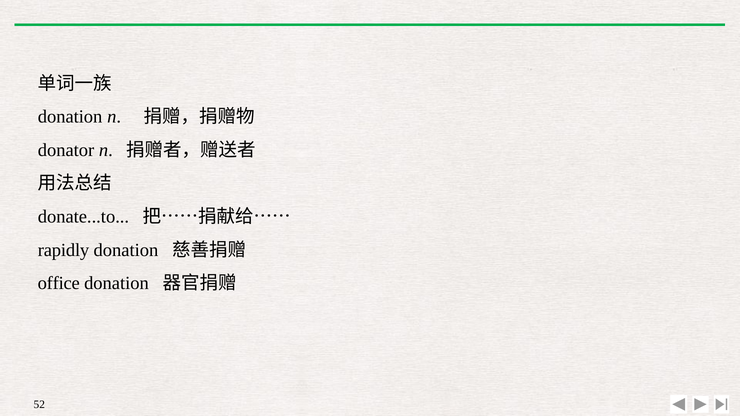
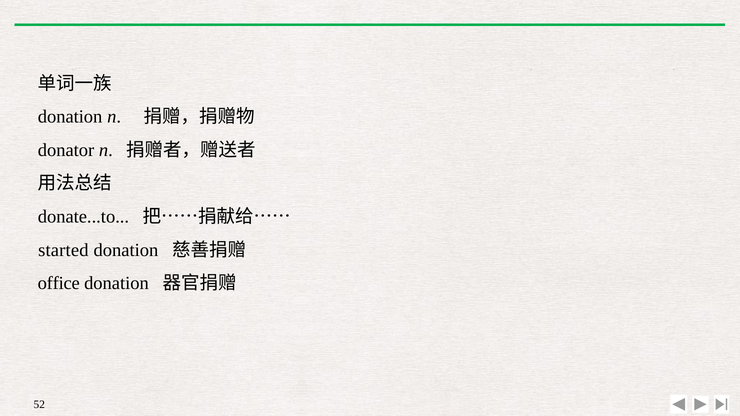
rapidly: rapidly -> started
